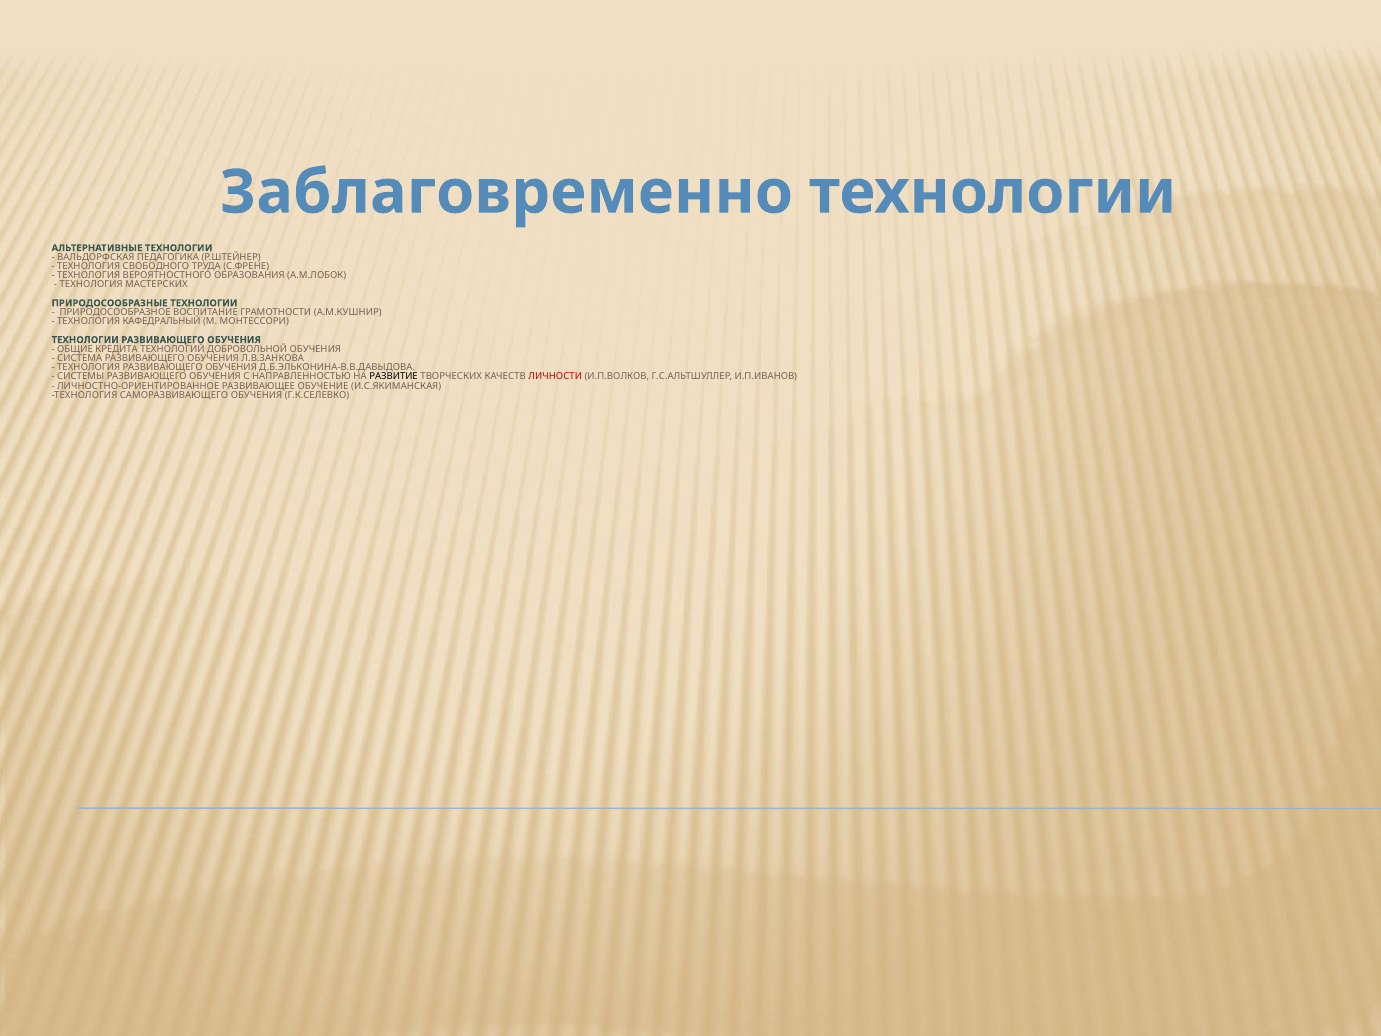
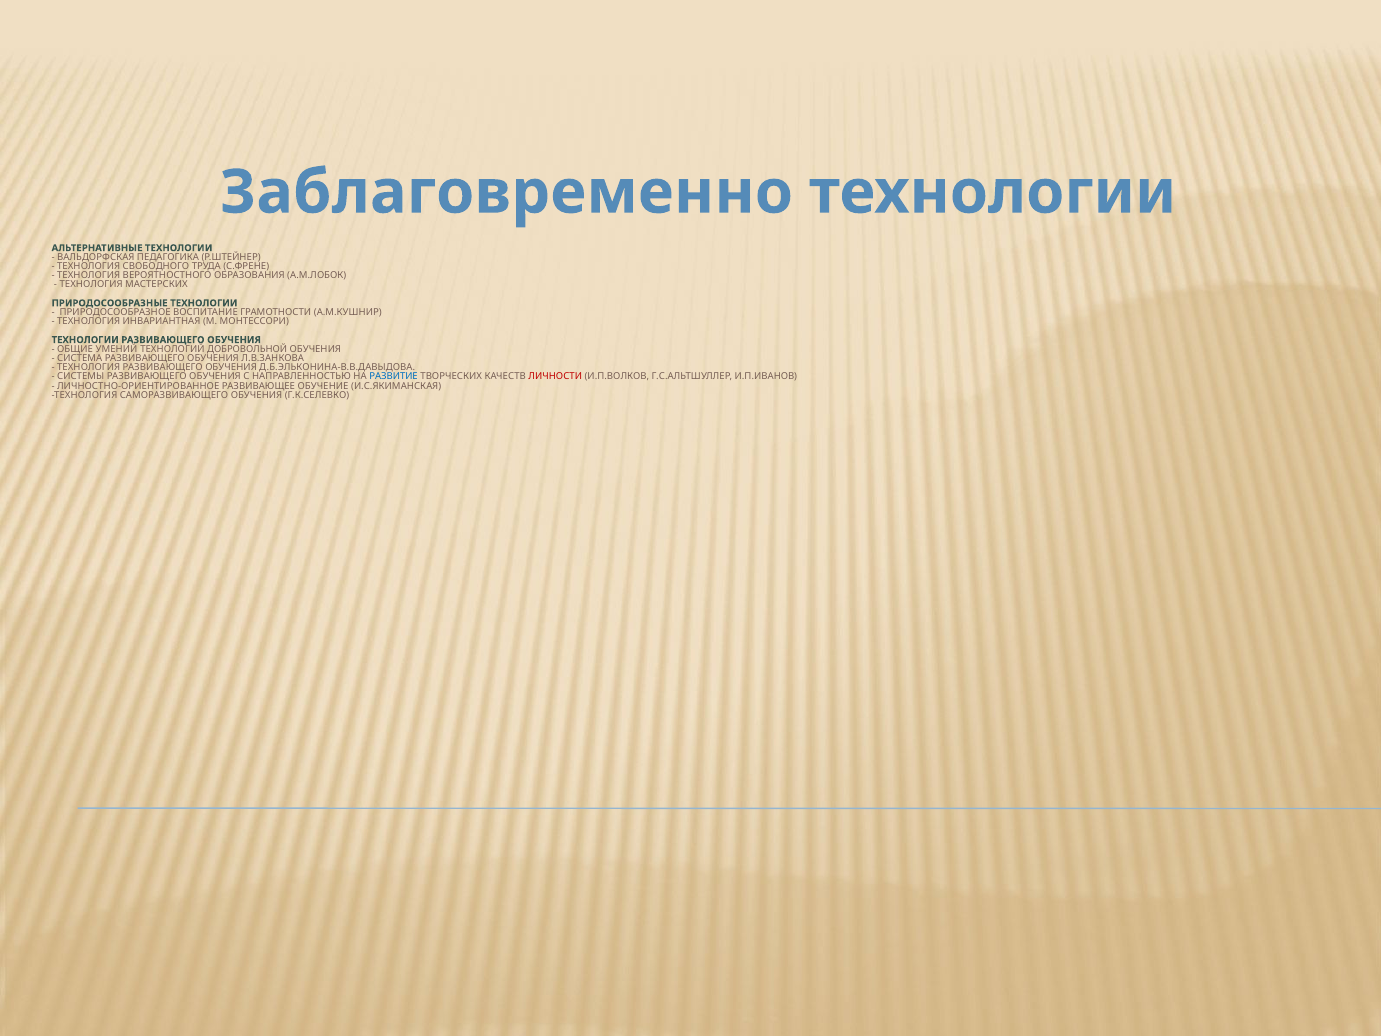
КАФЕДРАЛЬНЫЙ: КАФЕДРАЛЬНЫЙ -> ИНВАРИАНТНАЯ
КРЕДИТА: КРЕДИТА -> УМЕНИЙ
РАЗВИТИЕ colour: black -> blue
